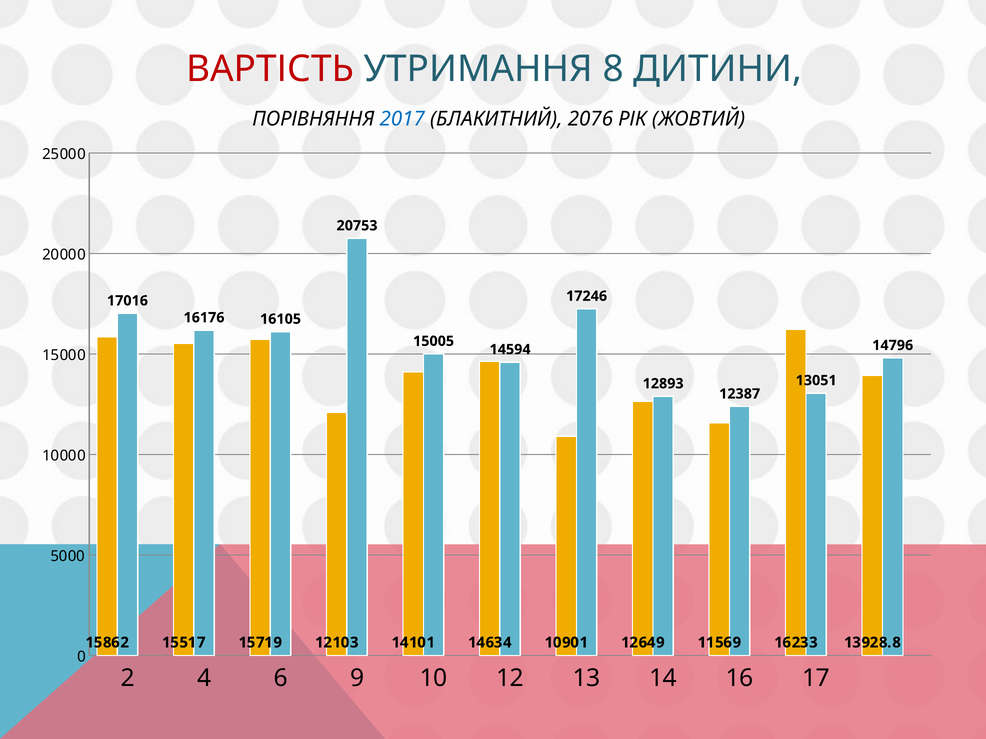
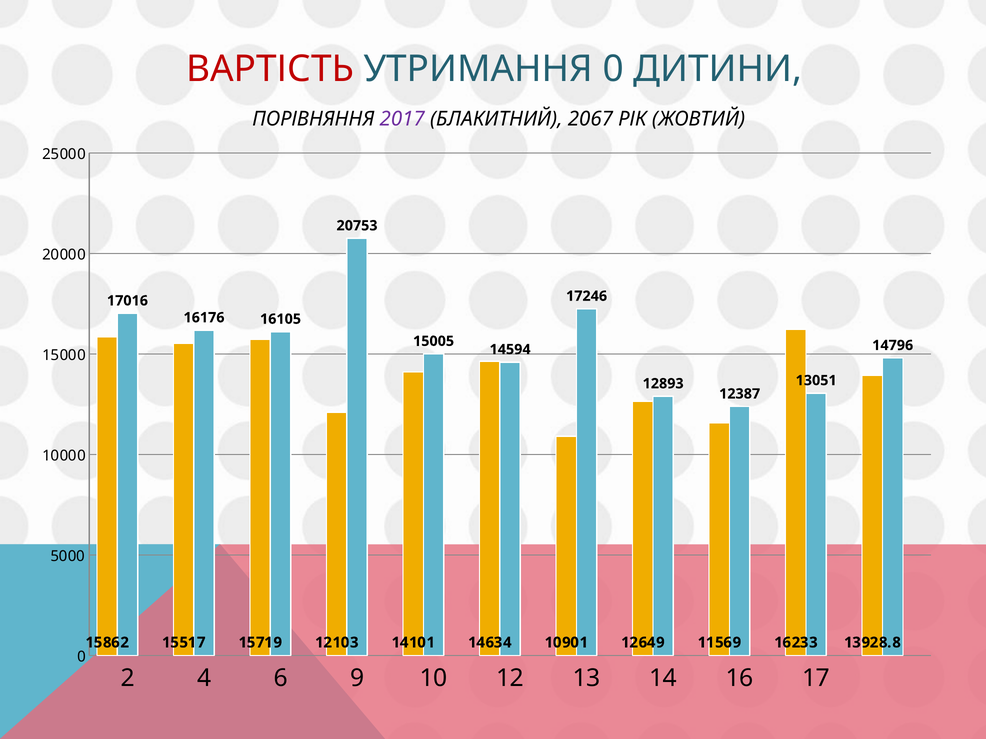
УТРИМАННЯ 8: 8 -> 0
2017 colour: blue -> purple
2076: 2076 -> 2067
